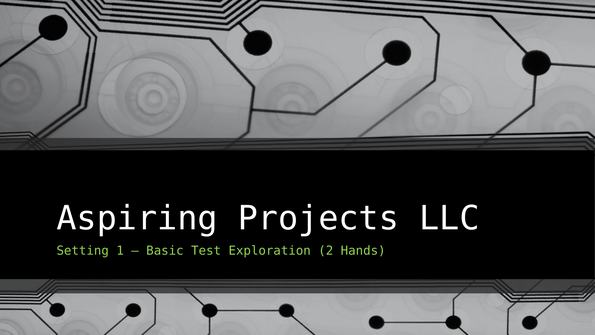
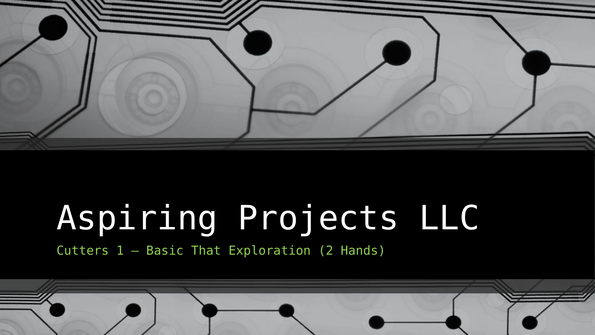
Setting: Setting -> Cutters
Test: Test -> That
